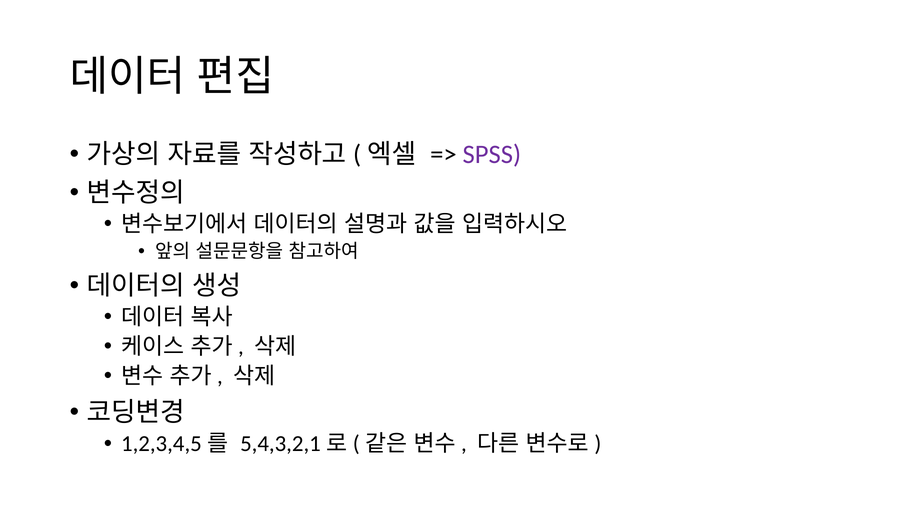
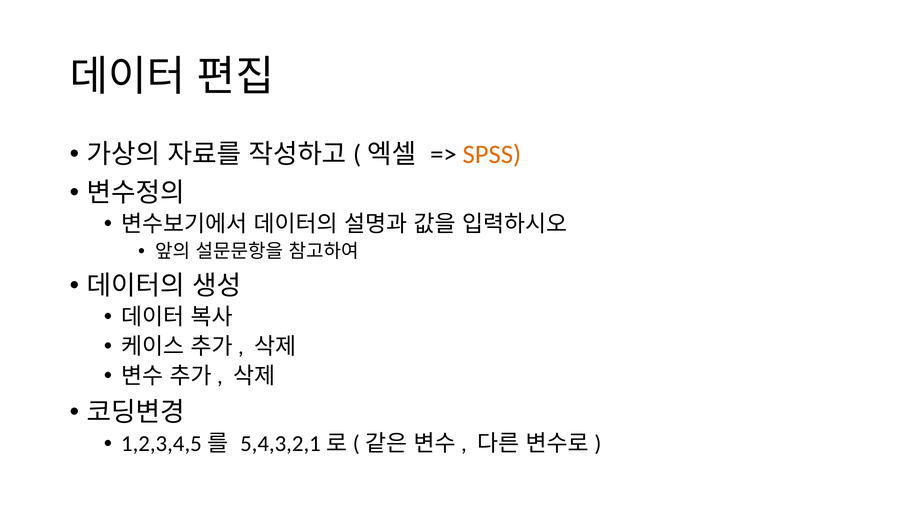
SPSS colour: purple -> orange
